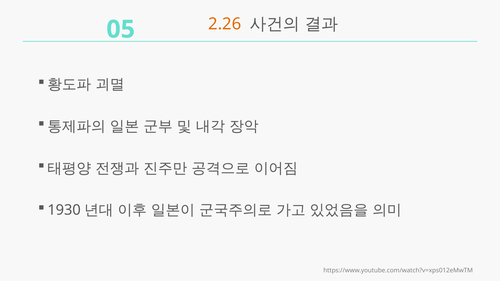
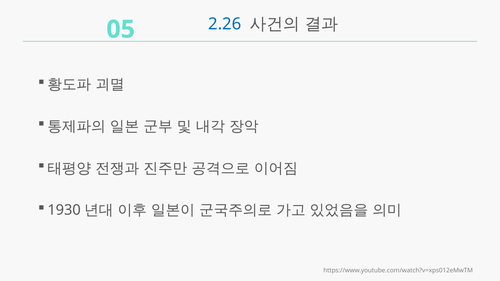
2.26 colour: orange -> blue
